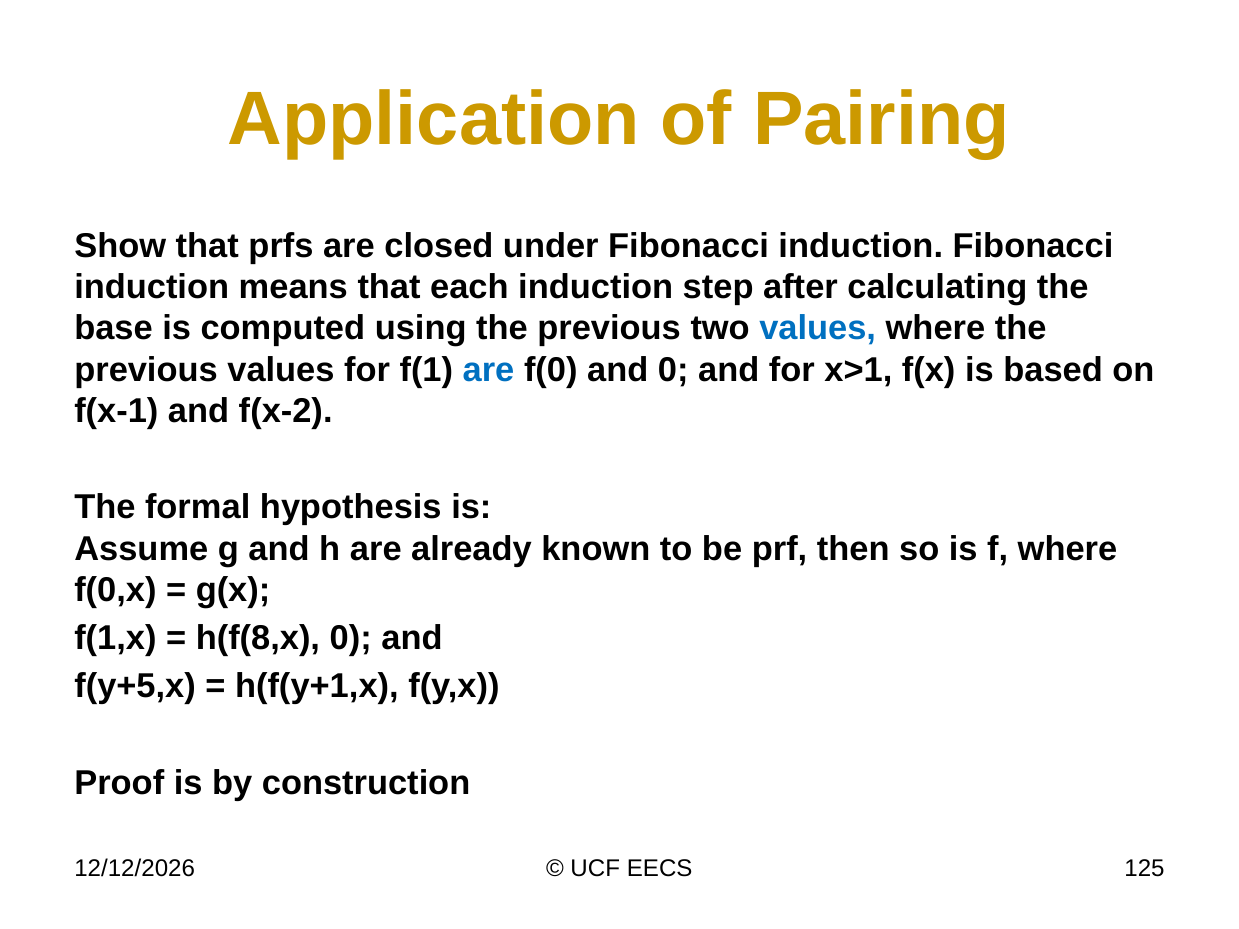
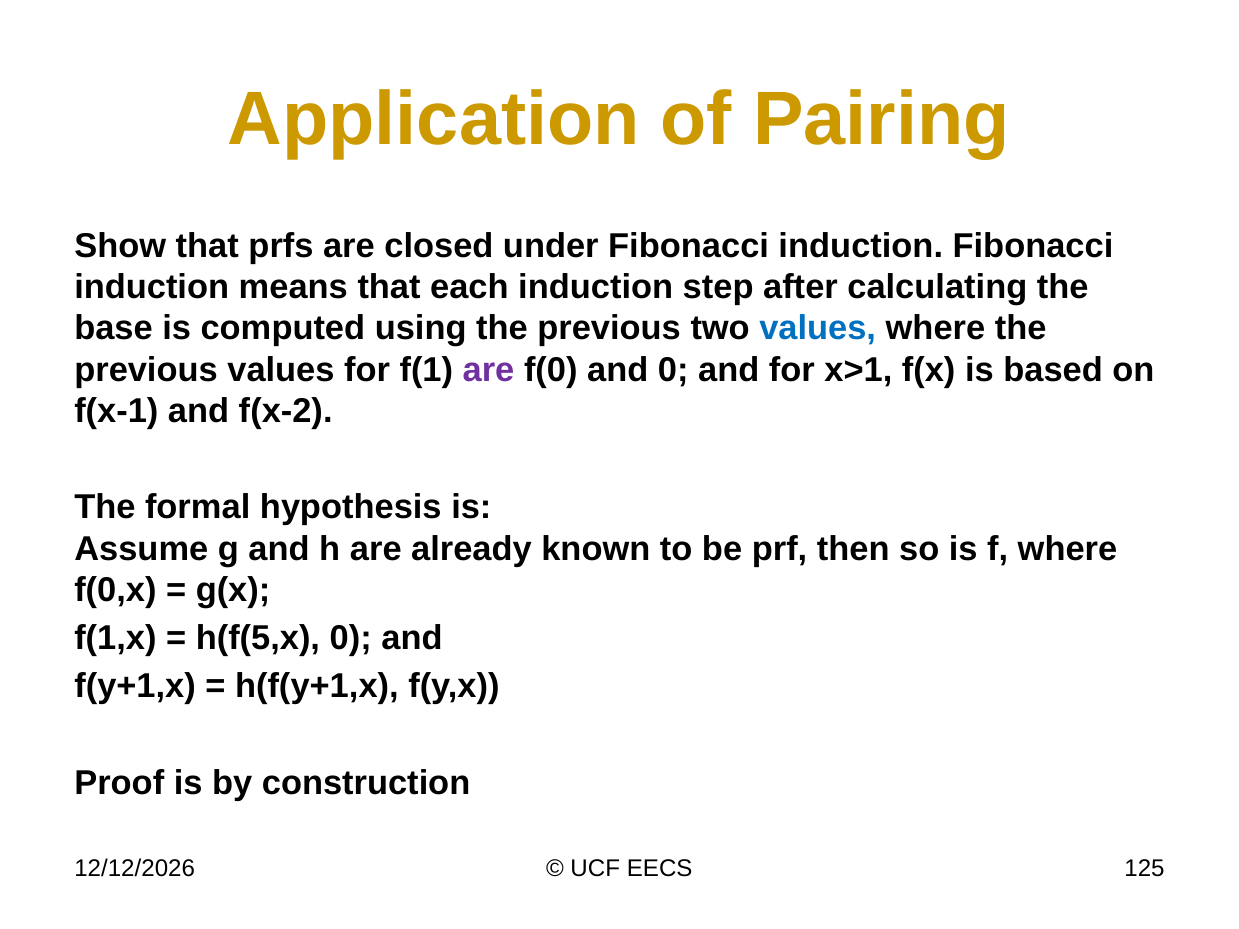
are at (488, 370) colour: blue -> purple
h(f(8,x: h(f(8,x -> h(f(5,x
f(y+5,x: f(y+5,x -> f(y+1,x
